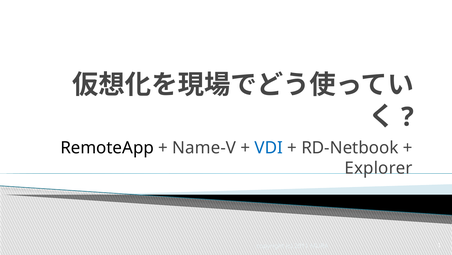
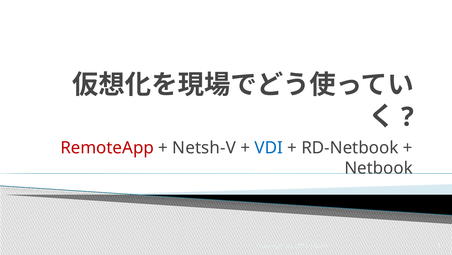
RemoteApp colour: black -> red
Name-V: Name-V -> Netsh-V
Explorer: Explorer -> Netbook
